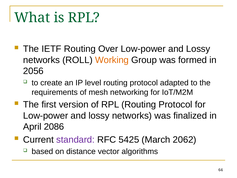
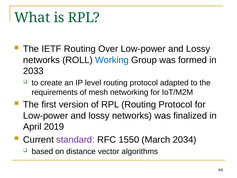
Working colour: orange -> blue
2056: 2056 -> 2033
2086: 2086 -> 2019
5425: 5425 -> 1550
2062: 2062 -> 2034
